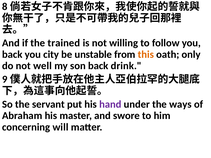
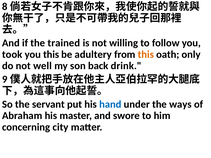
back at (12, 54): back -> took
you city: city -> this
unstable: unstable -> adultery
hand colour: purple -> blue
will: will -> city
